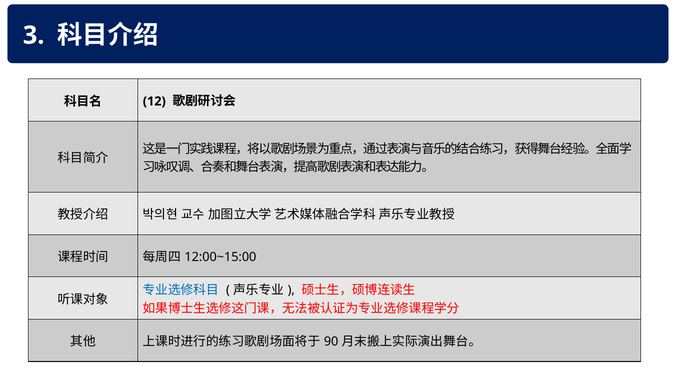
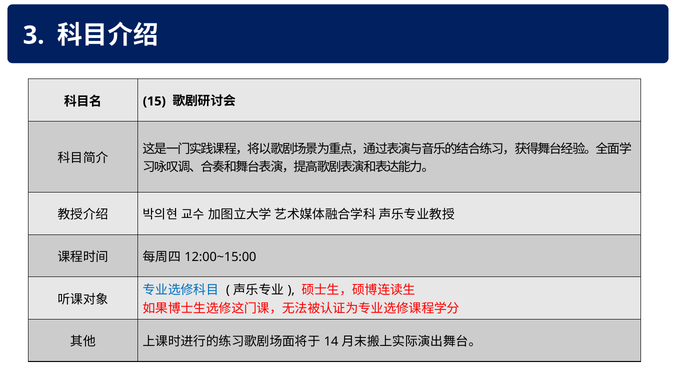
12: 12 -> 15
90: 90 -> 14
